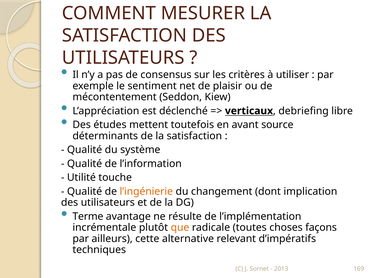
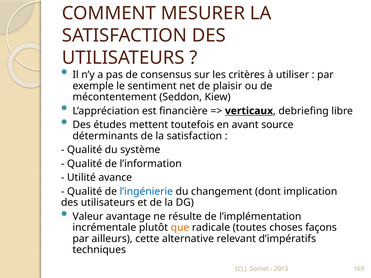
déclenché: déclenché -> financière
touche: touche -> avance
l’ingénierie colour: orange -> blue
Terme: Terme -> Valeur
